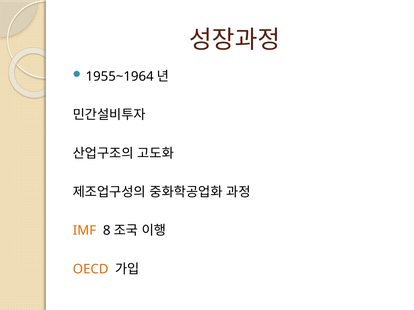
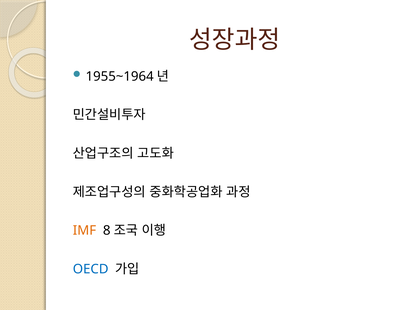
OECD colour: orange -> blue
